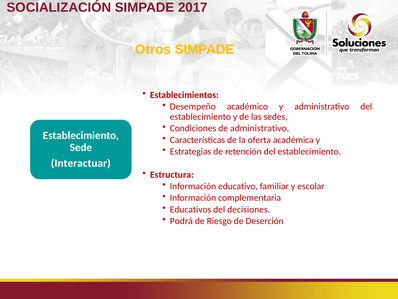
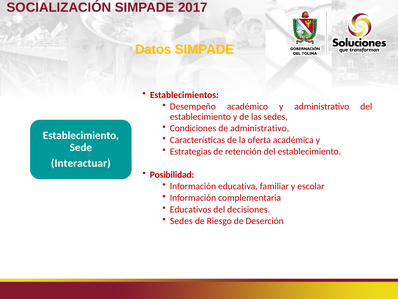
Otros: Otros -> Datos
Estructura: Estructura -> Posibilidad
educativo: educativo -> educativa
Podrá at (181, 221): Podrá -> Sedes
